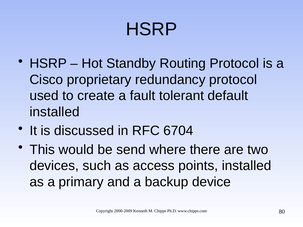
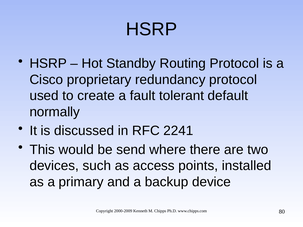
installed at (55, 112): installed -> normally
6704: 6704 -> 2241
